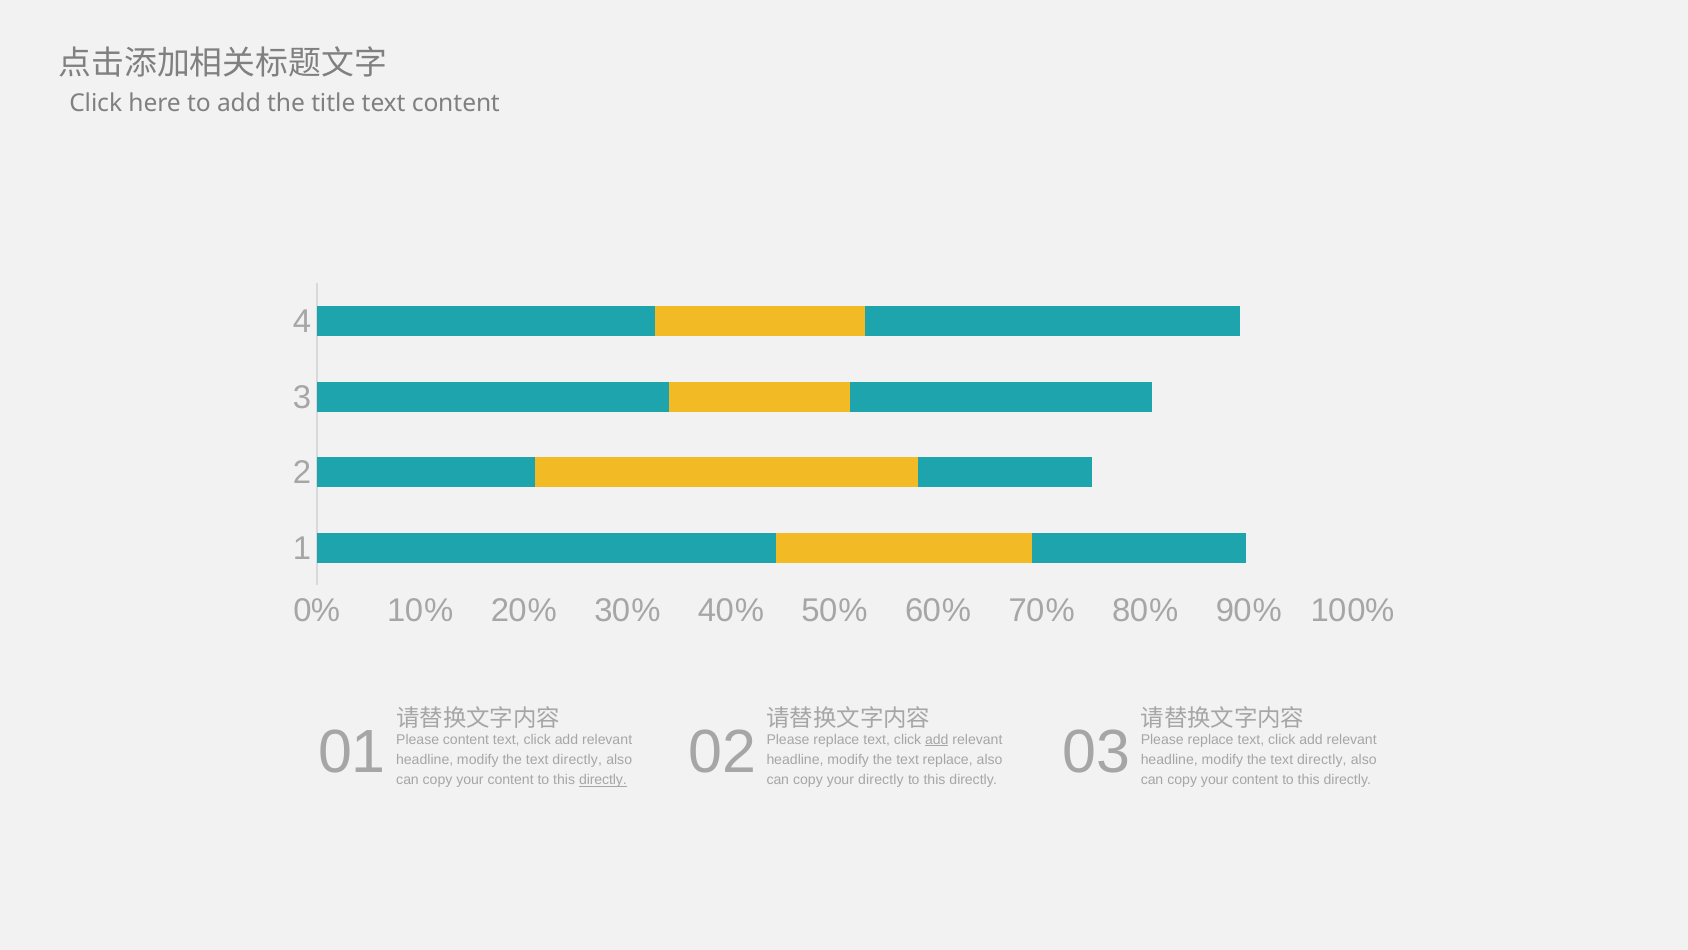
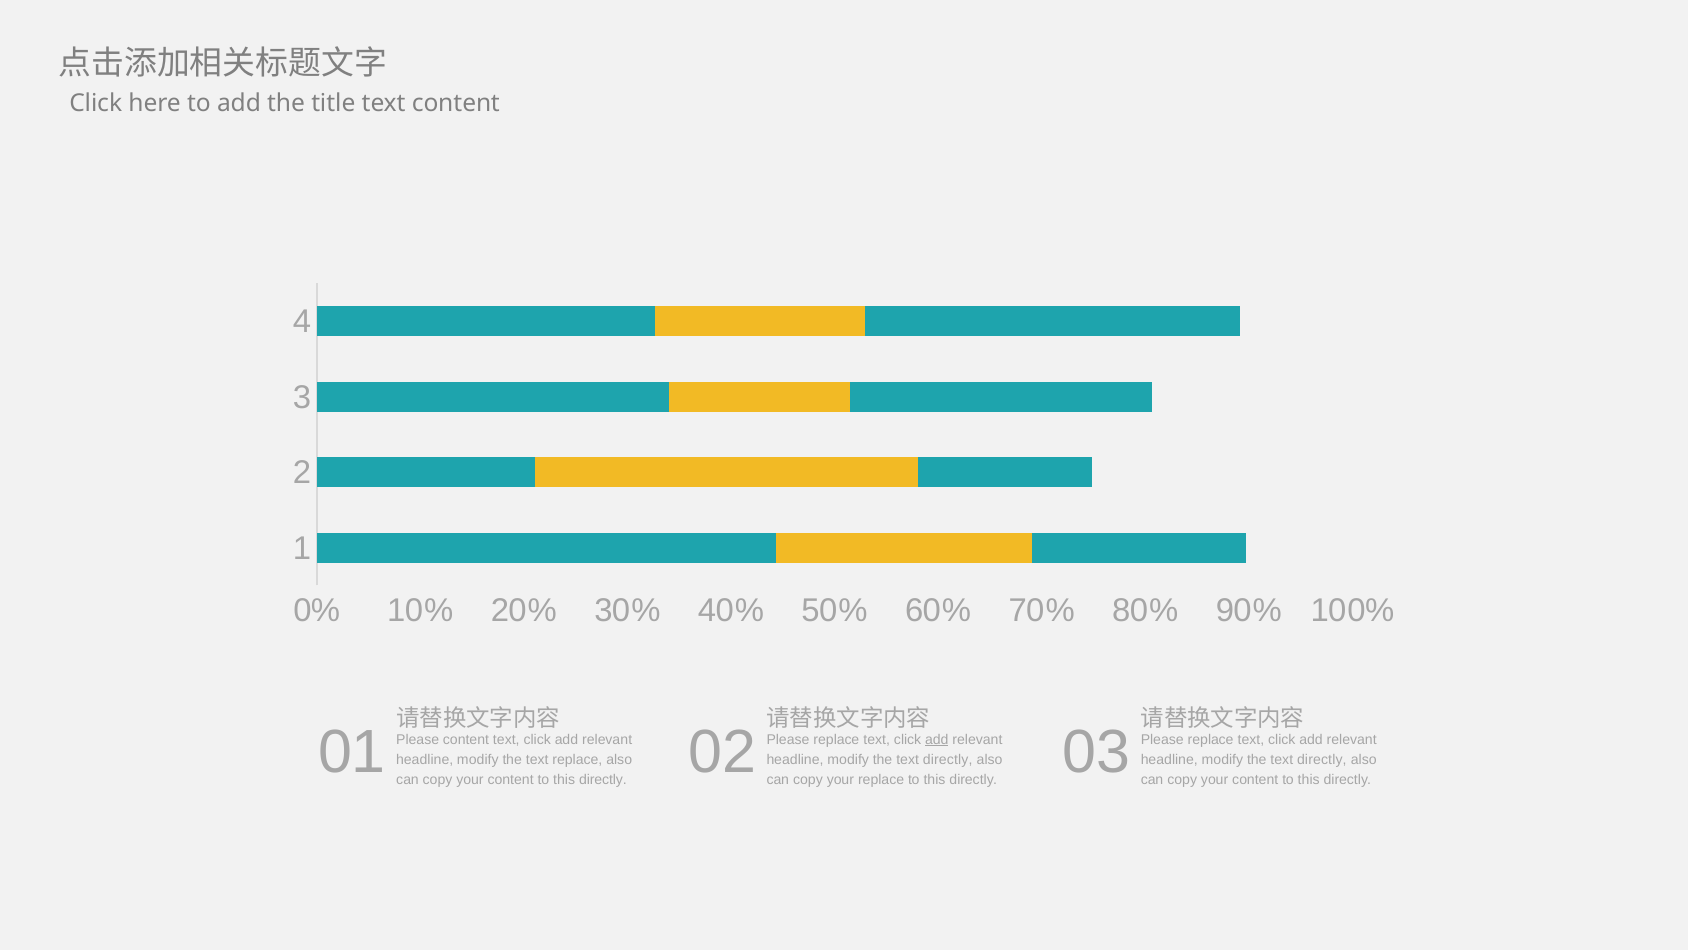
directly at (577, 759): directly -> replace
replace at (948, 759): replace -> directly
directly at (603, 780) underline: present -> none
your directly: directly -> replace
